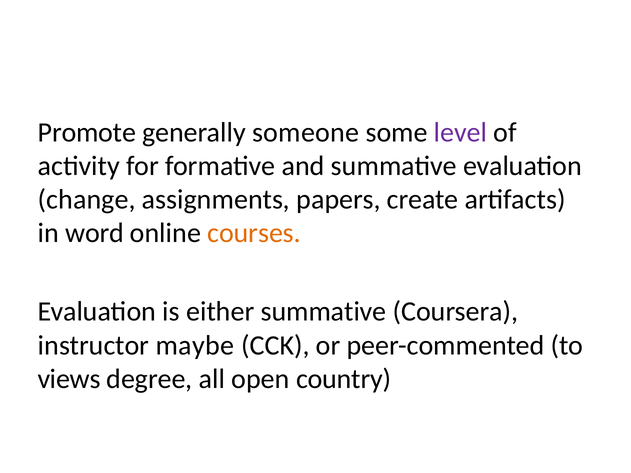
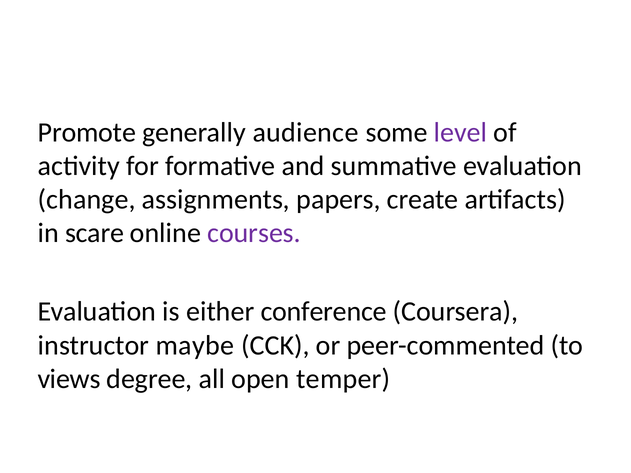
someone: someone -> audience
word: word -> scare
courses colour: orange -> purple
either summative: summative -> conference
country: country -> temper
